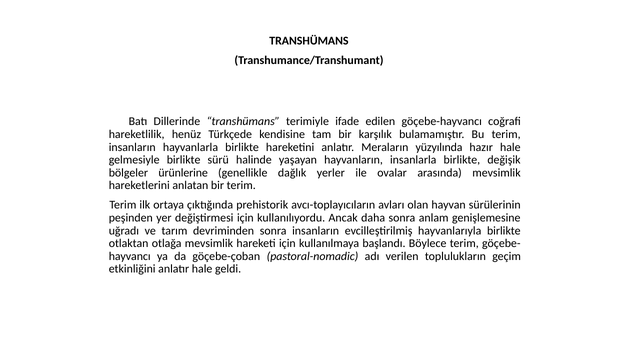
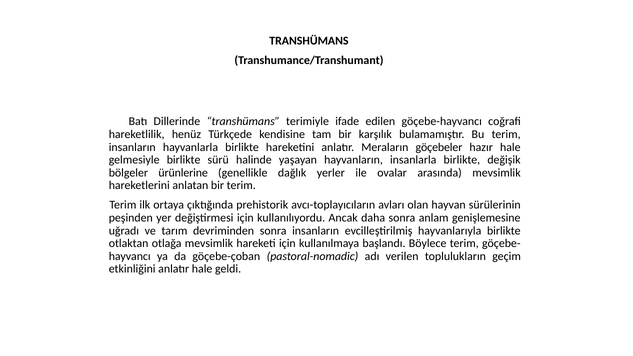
yüzyılında: yüzyılında -> göçebeler
